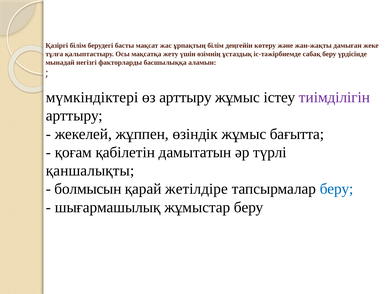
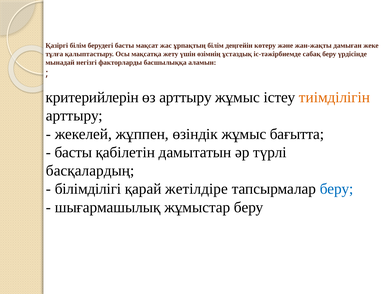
мүмкіндіктері: мүмкіндіктері -> критерийлерін
тиімділігін colour: purple -> orange
қоғам at (73, 152): қоғам -> басты
қаншалықты: қаншалықты -> басқалардың
болмысын: болмысын -> білімділігі
